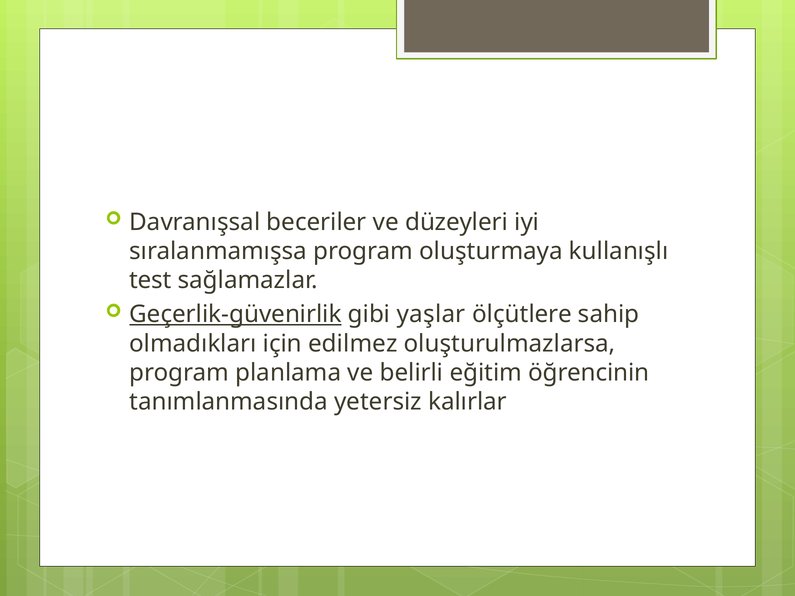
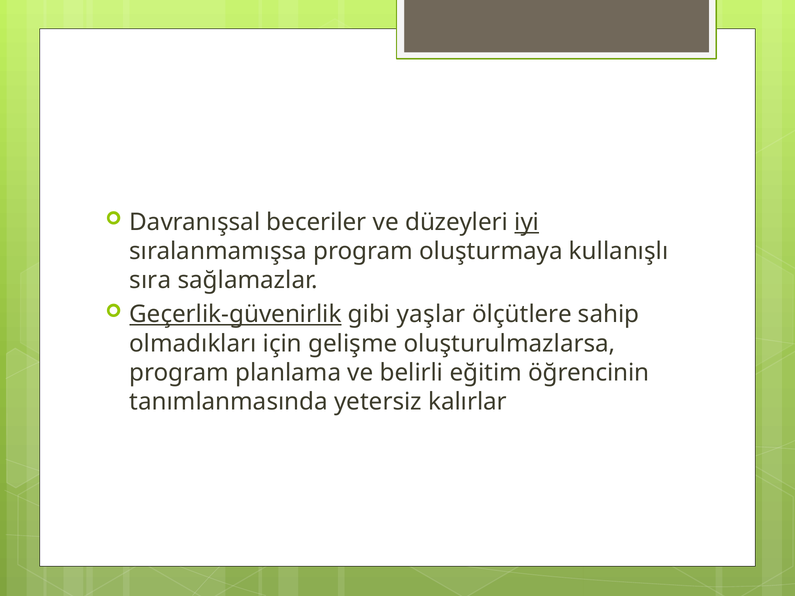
iyi underline: none -> present
test: test -> sıra
edilmez: edilmez -> gelişme
